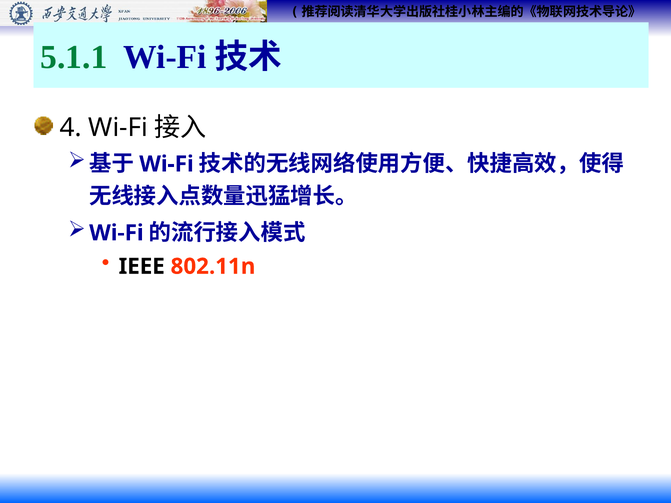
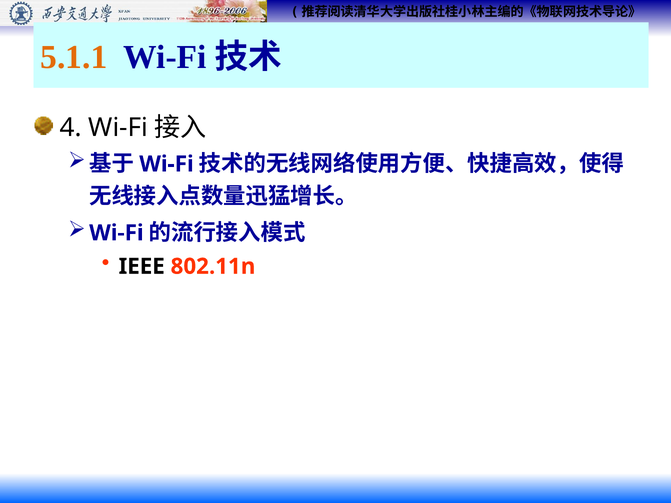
5.1.1 colour: green -> orange
